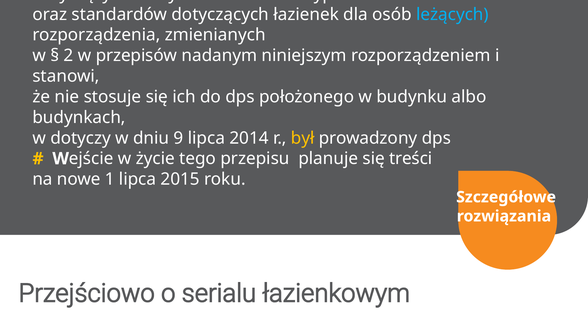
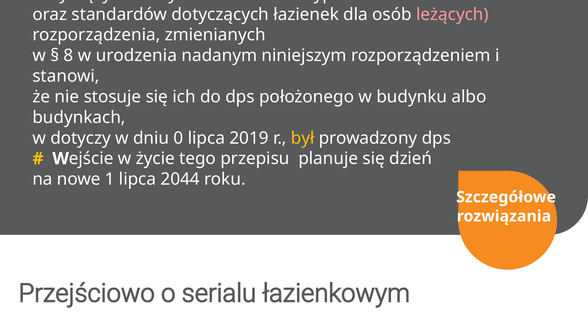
leżących colour: light blue -> pink
2: 2 -> 8
w przepisów: przepisów -> urodzenia
9: 9 -> 0
2014: 2014 -> 2019
treści: treści -> dzień
2015: 2015 -> 2044
